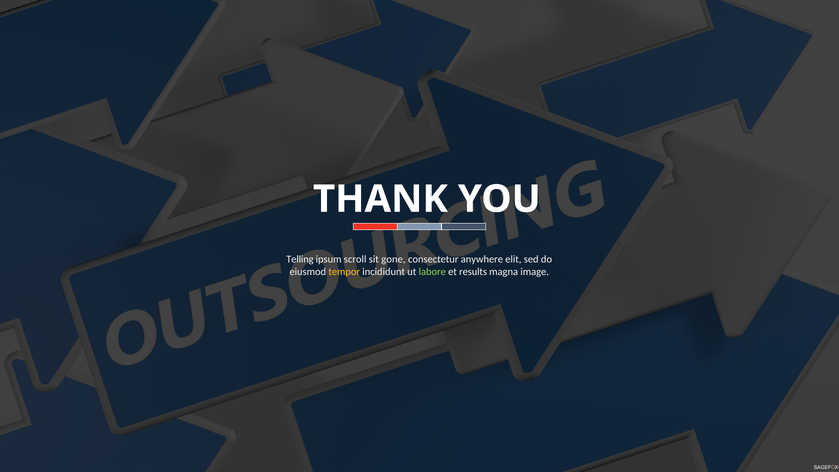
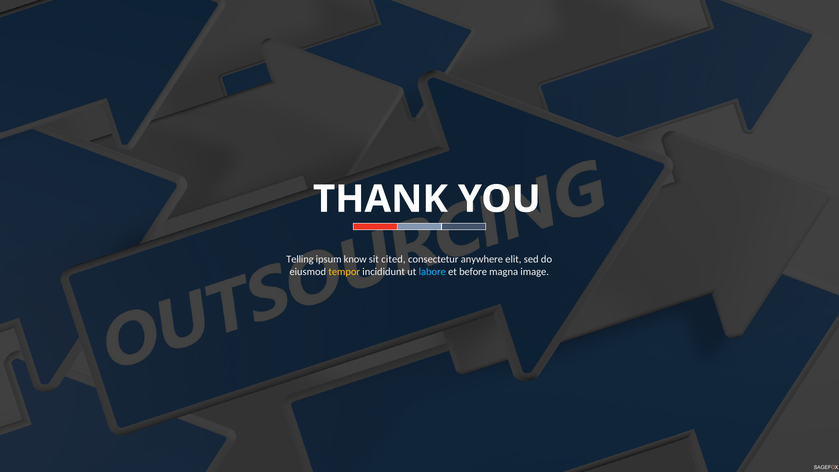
scroll: scroll -> know
gone: gone -> cited
labore colour: light green -> light blue
results: results -> before
